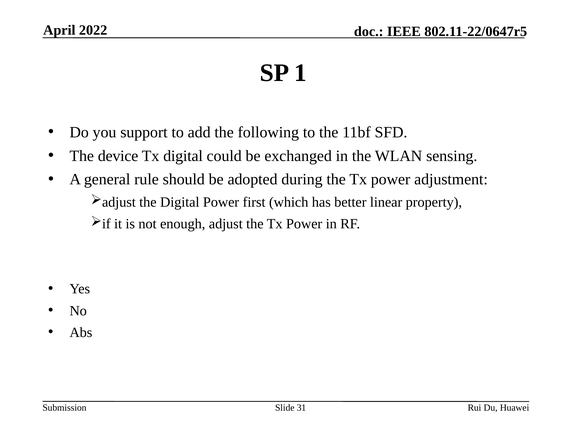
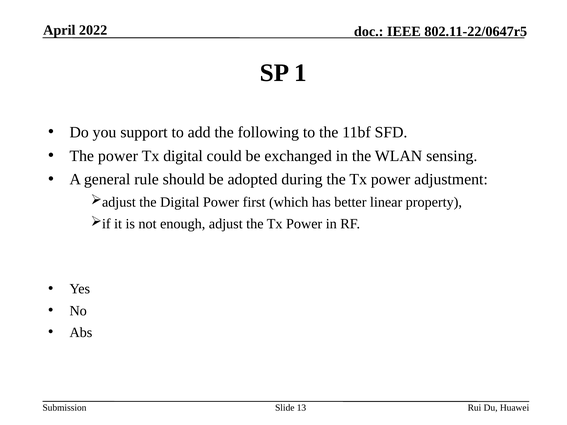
The device: device -> power
31: 31 -> 13
